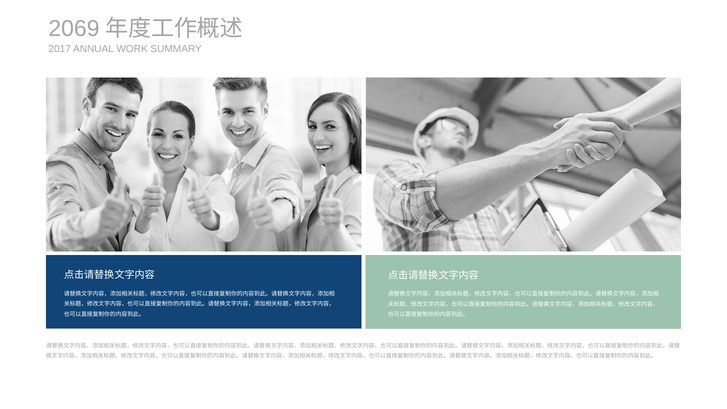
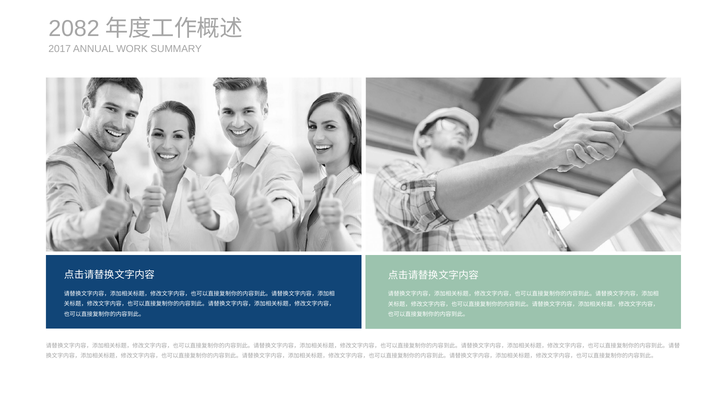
2069: 2069 -> 2082
